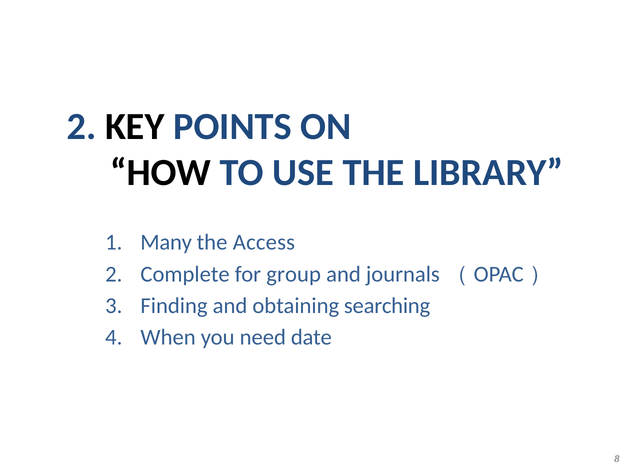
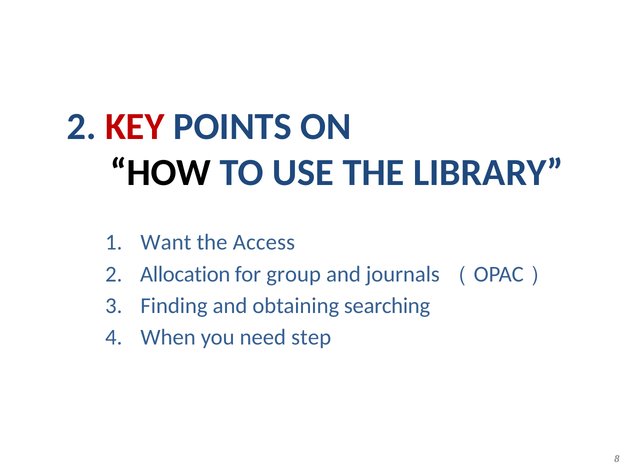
KEY colour: black -> red
Many: Many -> Want
Complete: Complete -> Allocation
date: date -> step
